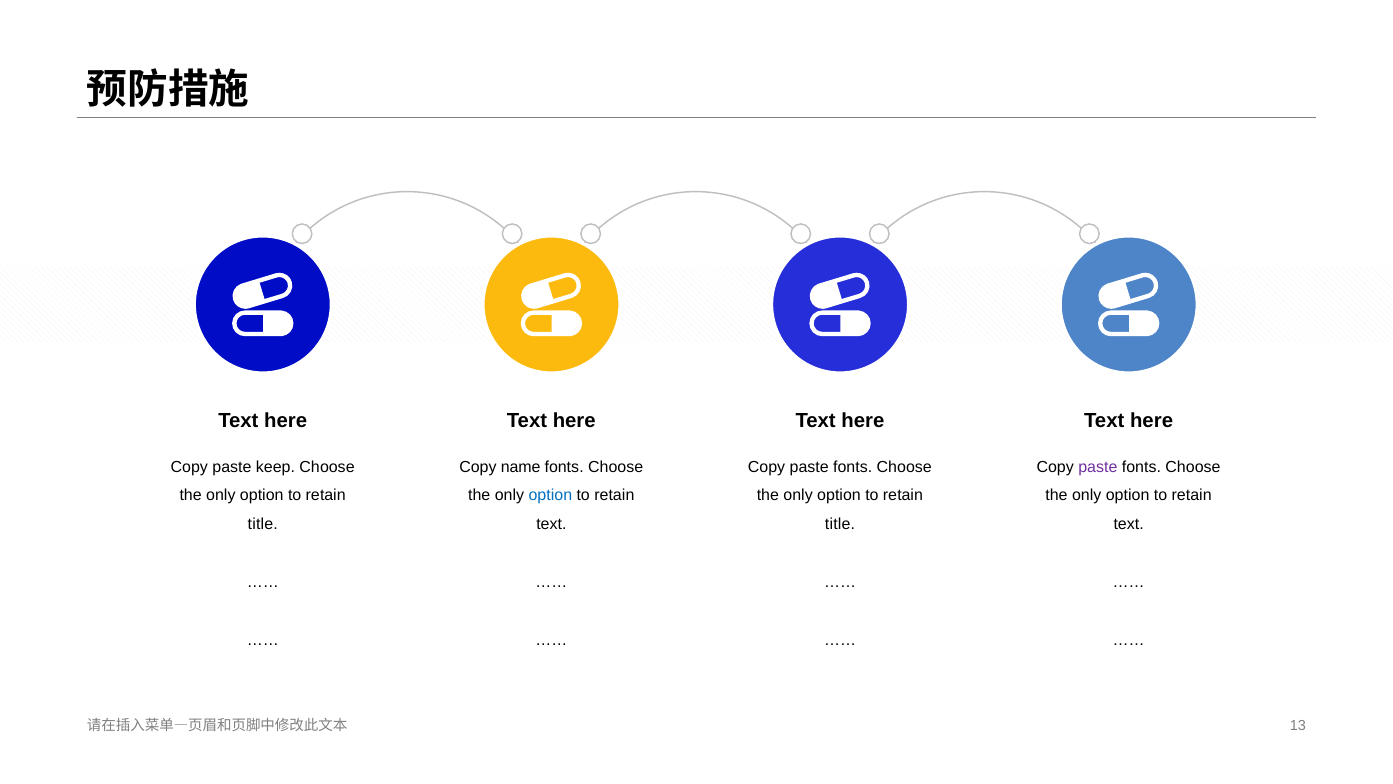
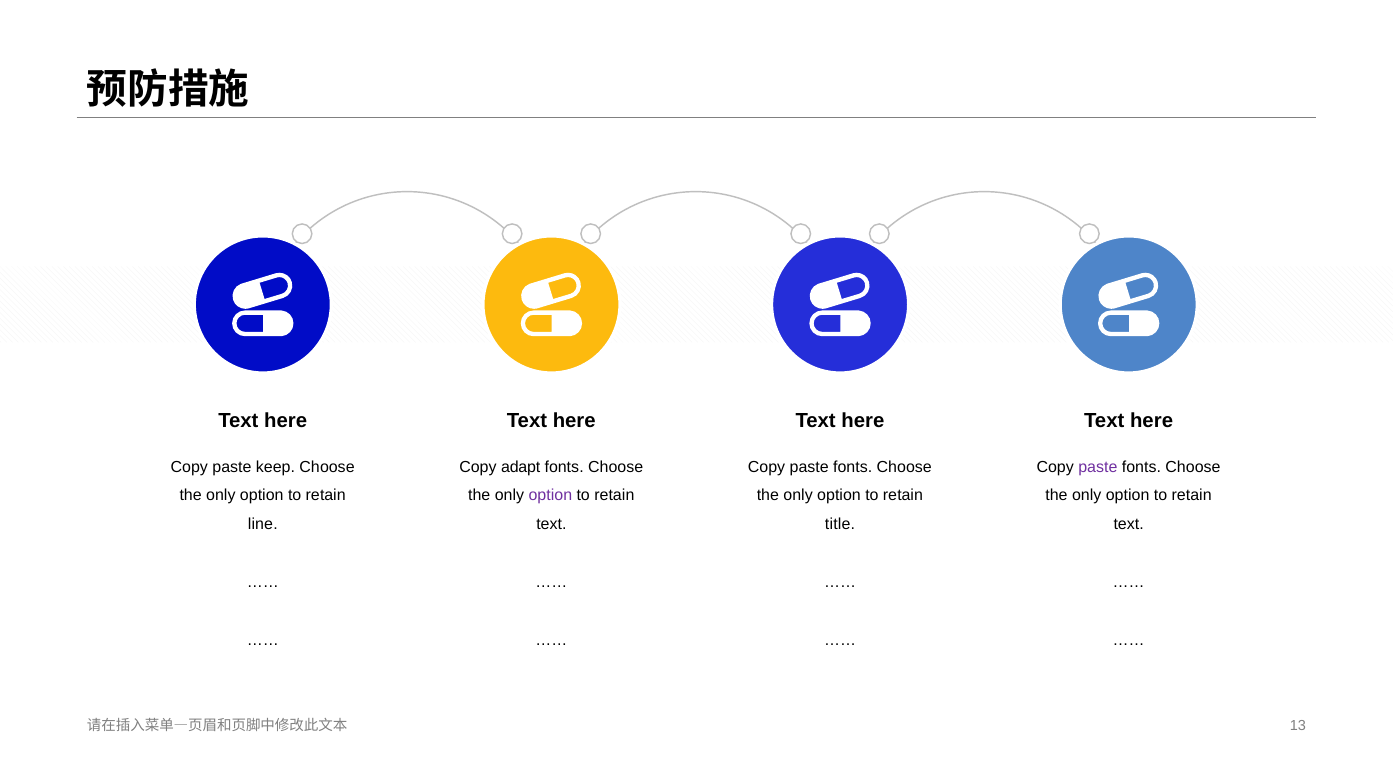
name: name -> adapt
option at (550, 495) colour: blue -> purple
title at (263, 524): title -> line
